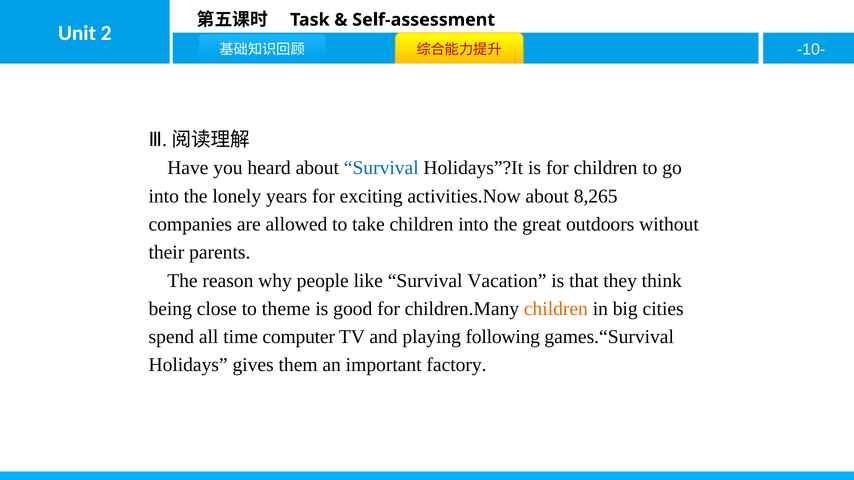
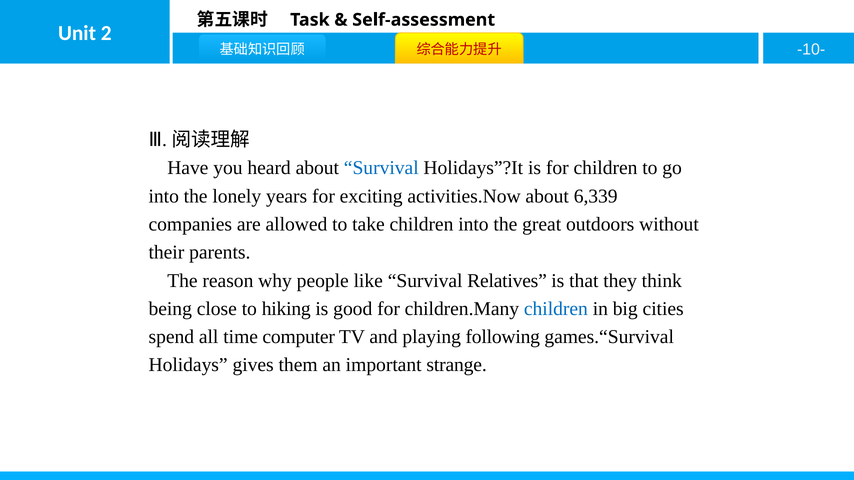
8,265: 8,265 -> 6,339
Vacation: Vacation -> Relatives
theme: theme -> hiking
children at (556, 309) colour: orange -> blue
factory: factory -> strange
